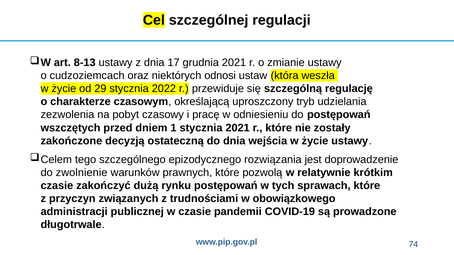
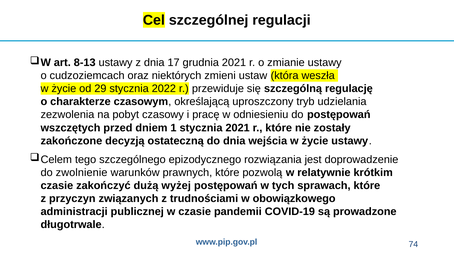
odnosi: odnosi -> zmieni
rynku: rynku -> wyżej
